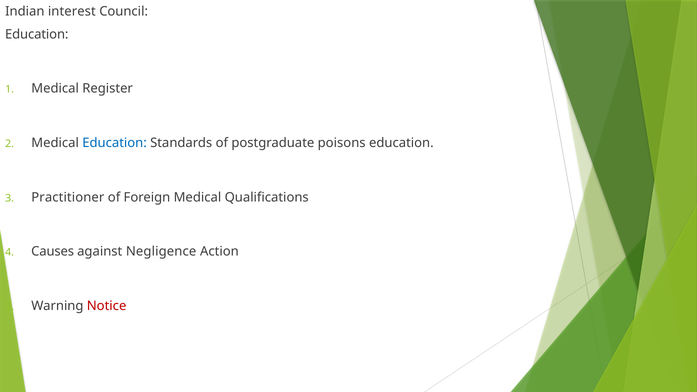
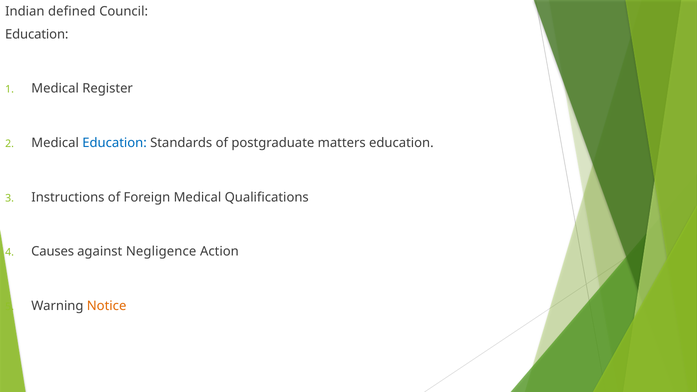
interest: interest -> defined
poisons: poisons -> matters
Practitioner: Practitioner -> Instructions
Notice colour: red -> orange
